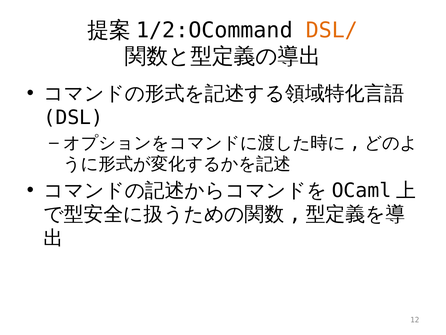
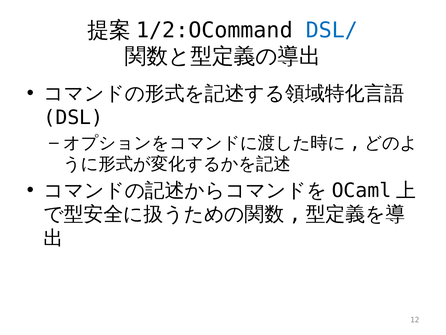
DSL/ colour: orange -> blue
